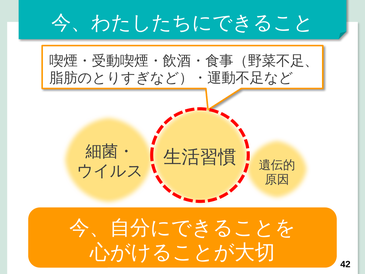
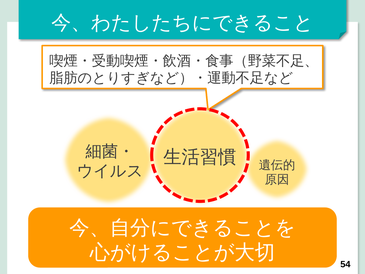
42: 42 -> 54
